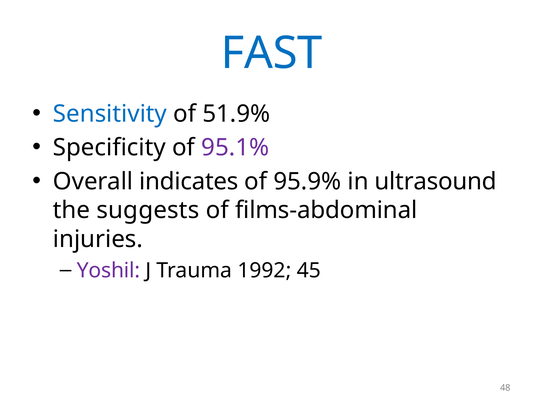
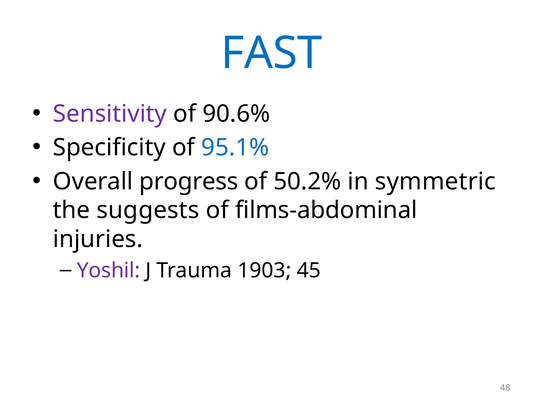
Sensitivity colour: blue -> purple
51.9%: 51.9% -> 90.6%
95.1% colour: purple -> blue
indicates: indicates -> progress
95.9%: 95.9% -> 50.2%
ultrasound: ultrasound -> symmetric
1992: 1992 -> 1903
